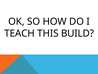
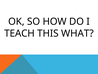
BUILD: BUILD -> WHAT
